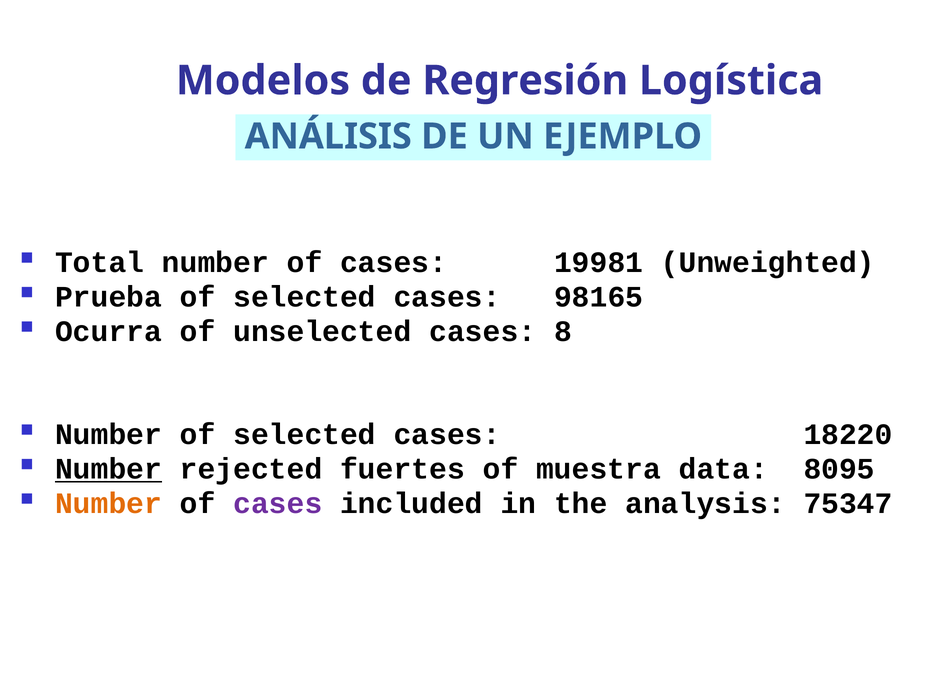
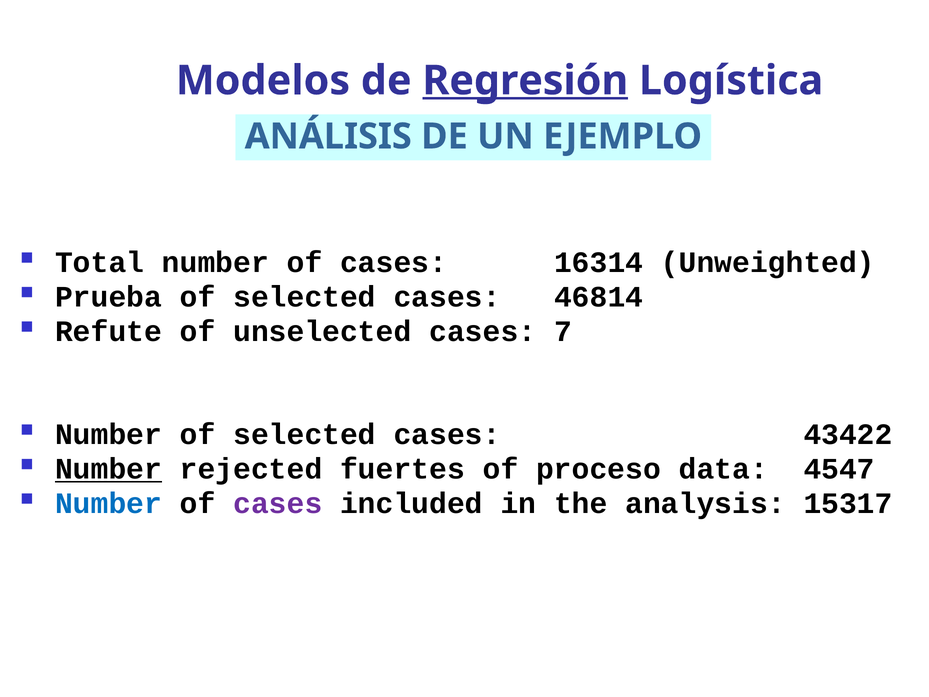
Regresión underline: none -> present
19981: 19981 -> 16314
98165: 98165 -> 46814
Ocurra: Ocurra -> Refute
8: 8 -> 7
18220: 18220 -> 43422
muestra: muestra -> proceso
8095: 8095 -> 4547
Number at (109, 503) colour: orange -> blue
75347: 75347 -> 15317
